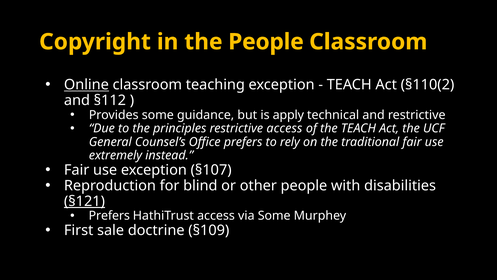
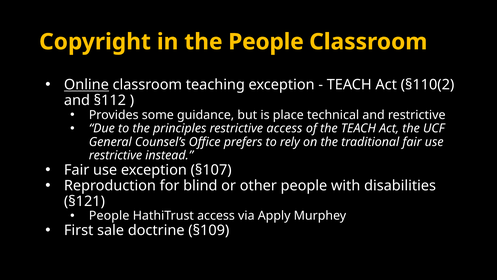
apply: apply -> place
extremely at (115, 155): extremely -> restrictive
§121 underline: present -> none
Prefers at (109, 215): Prefers -> People
via Some: Some -> Apply
